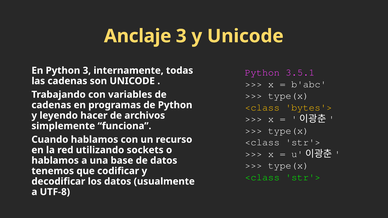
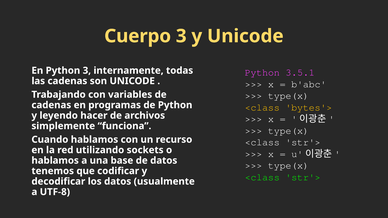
Anclaje: Anclaje -> Cuerpo
